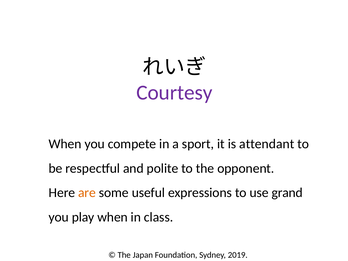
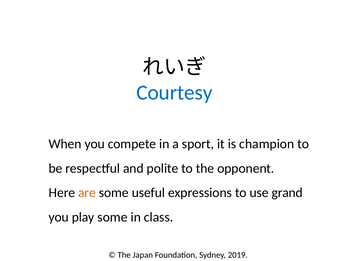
Courtesy colour: purple -> blue
attendant: attendant -> champion
play when: when -> some
